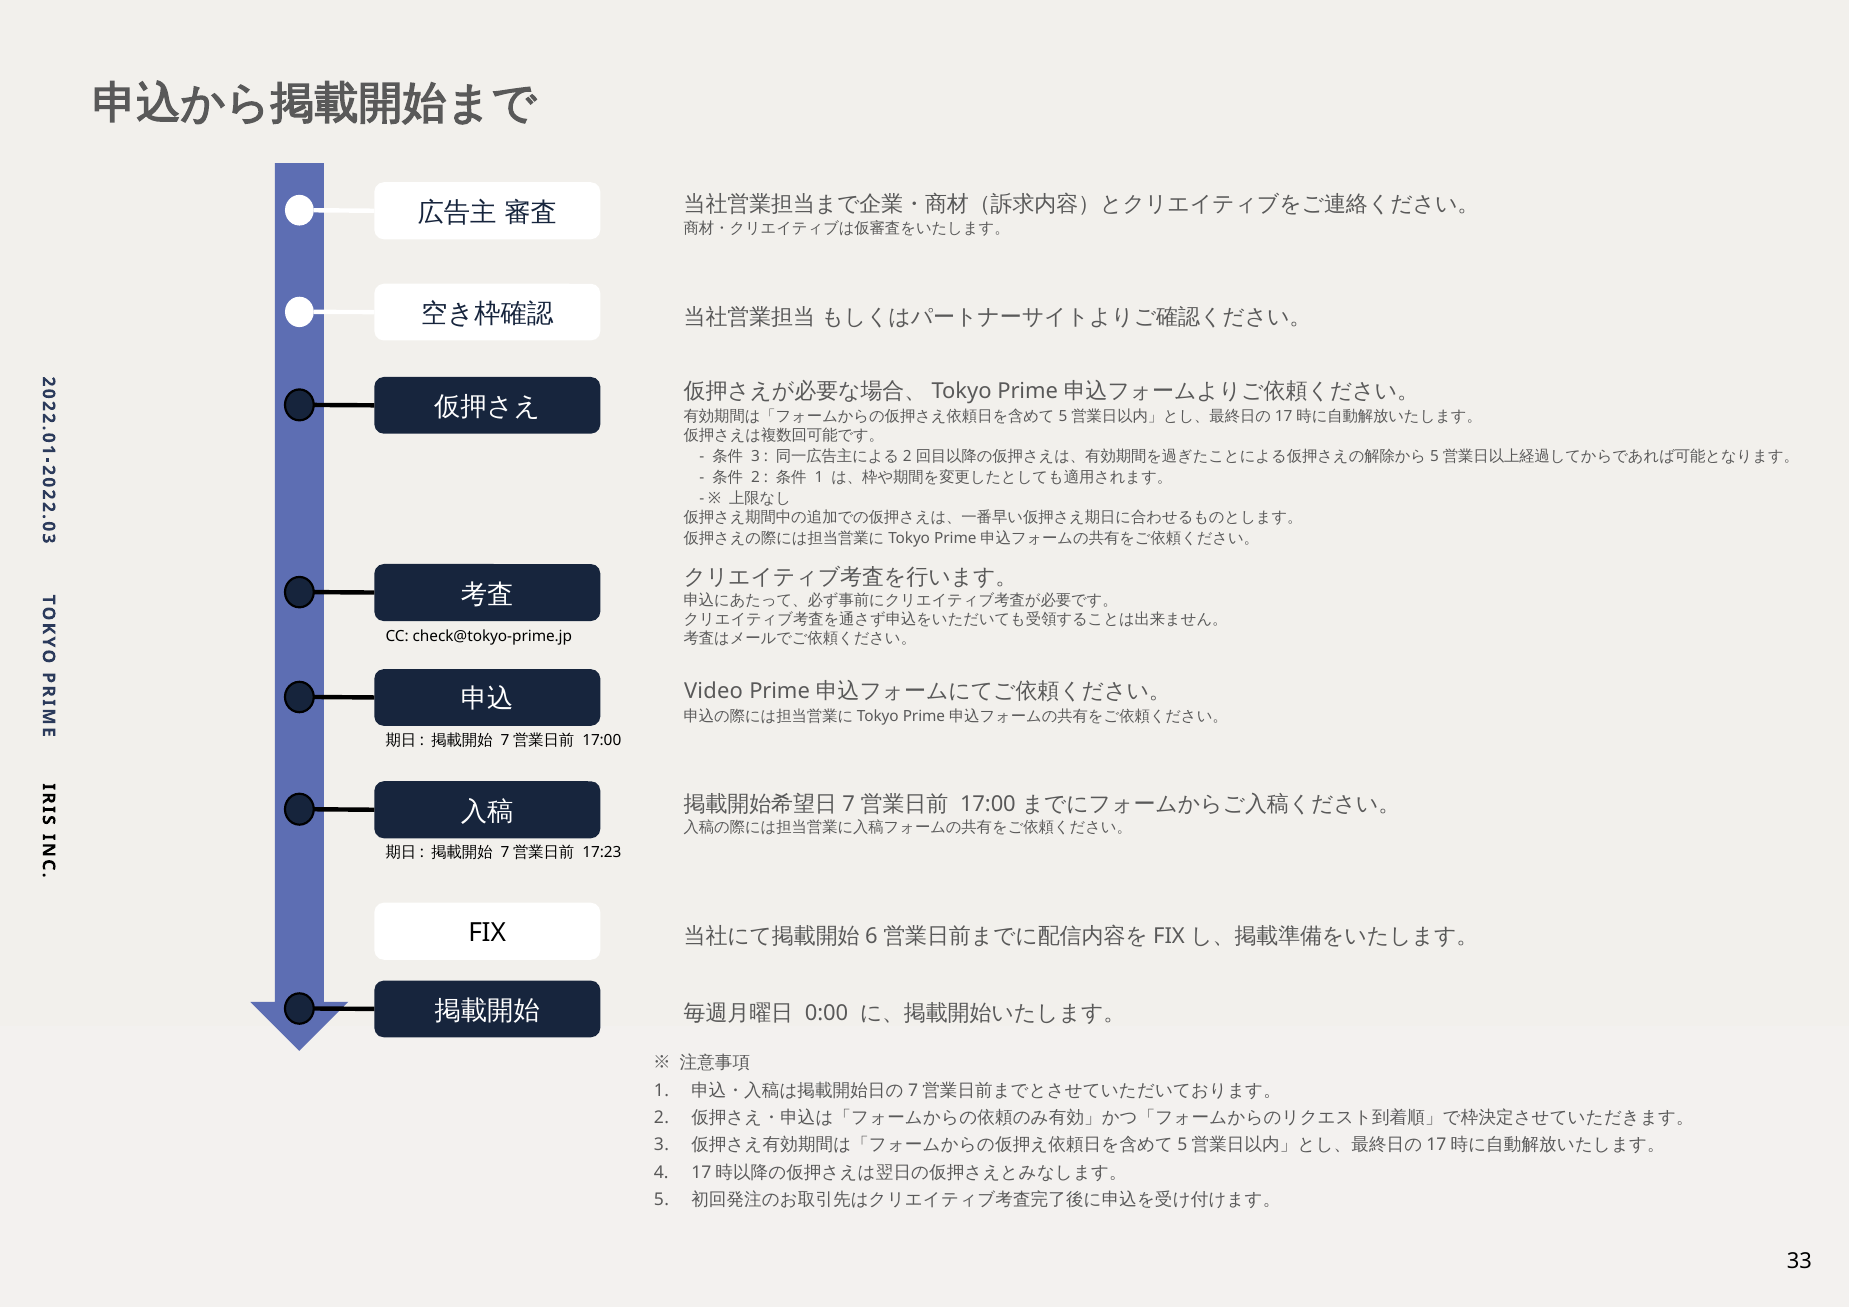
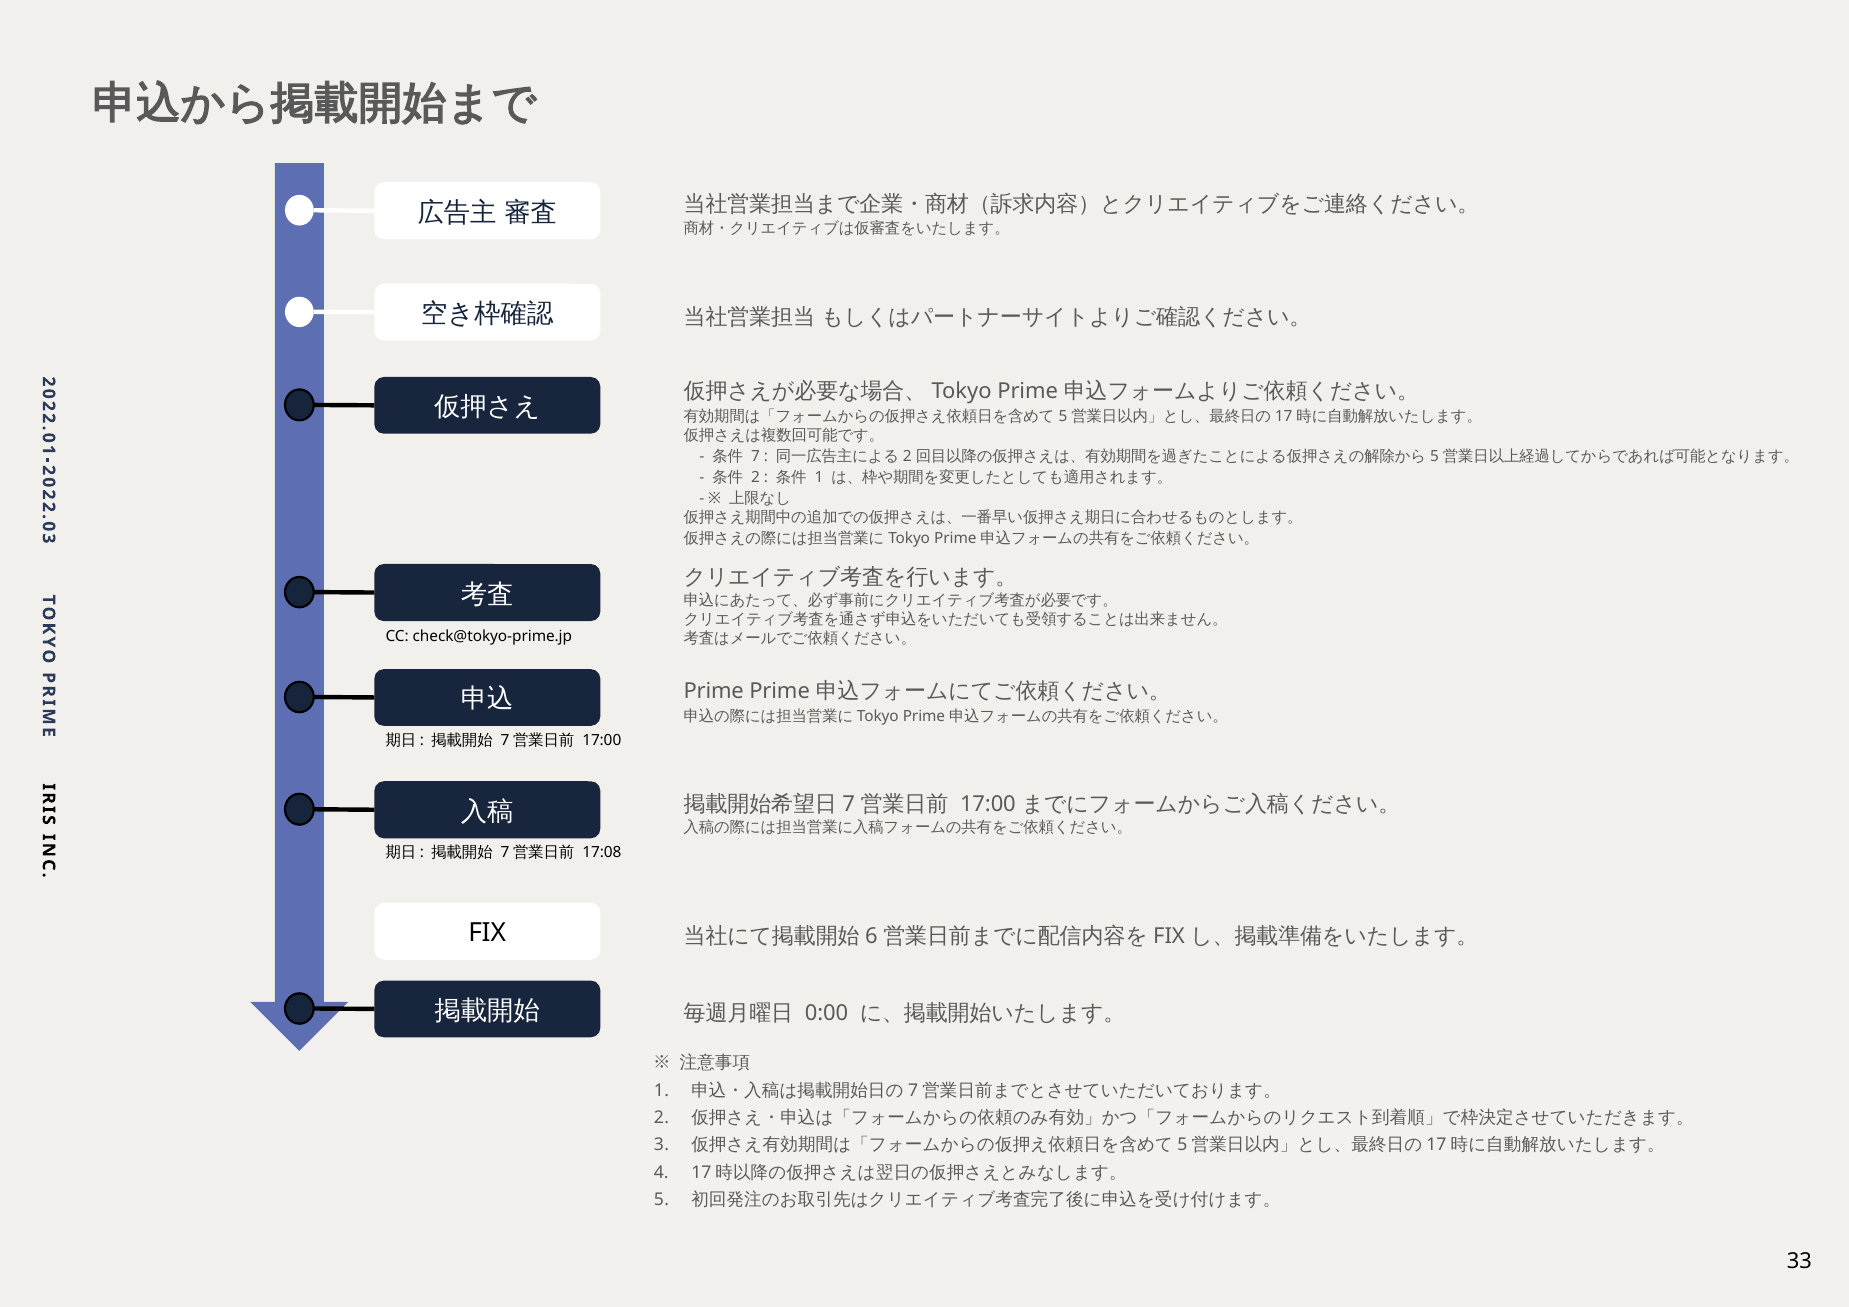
3 at (756, 457): 3 -> 7
Video at (714, 692): Video -> Prime
17:23: 17:23 -> 17:08
